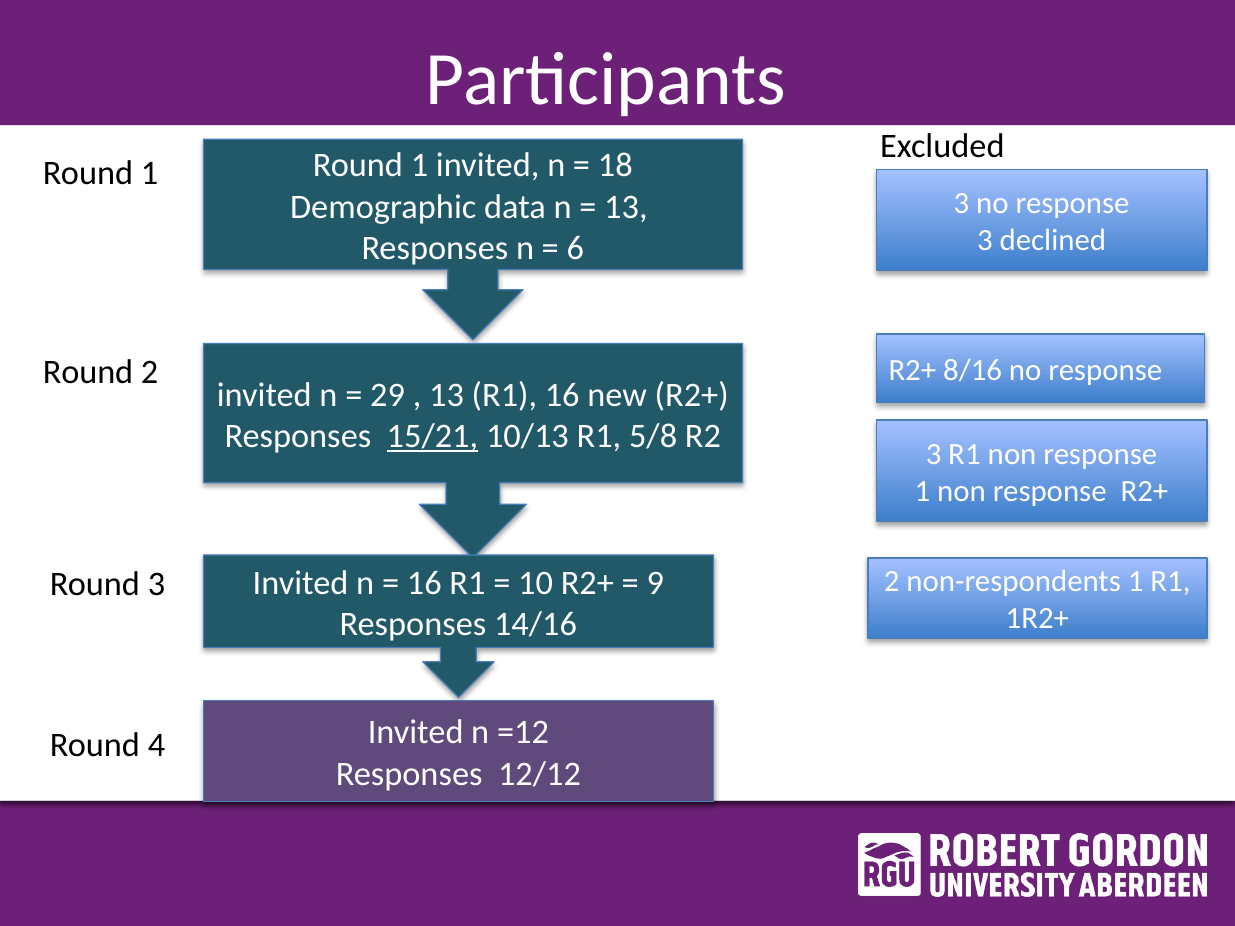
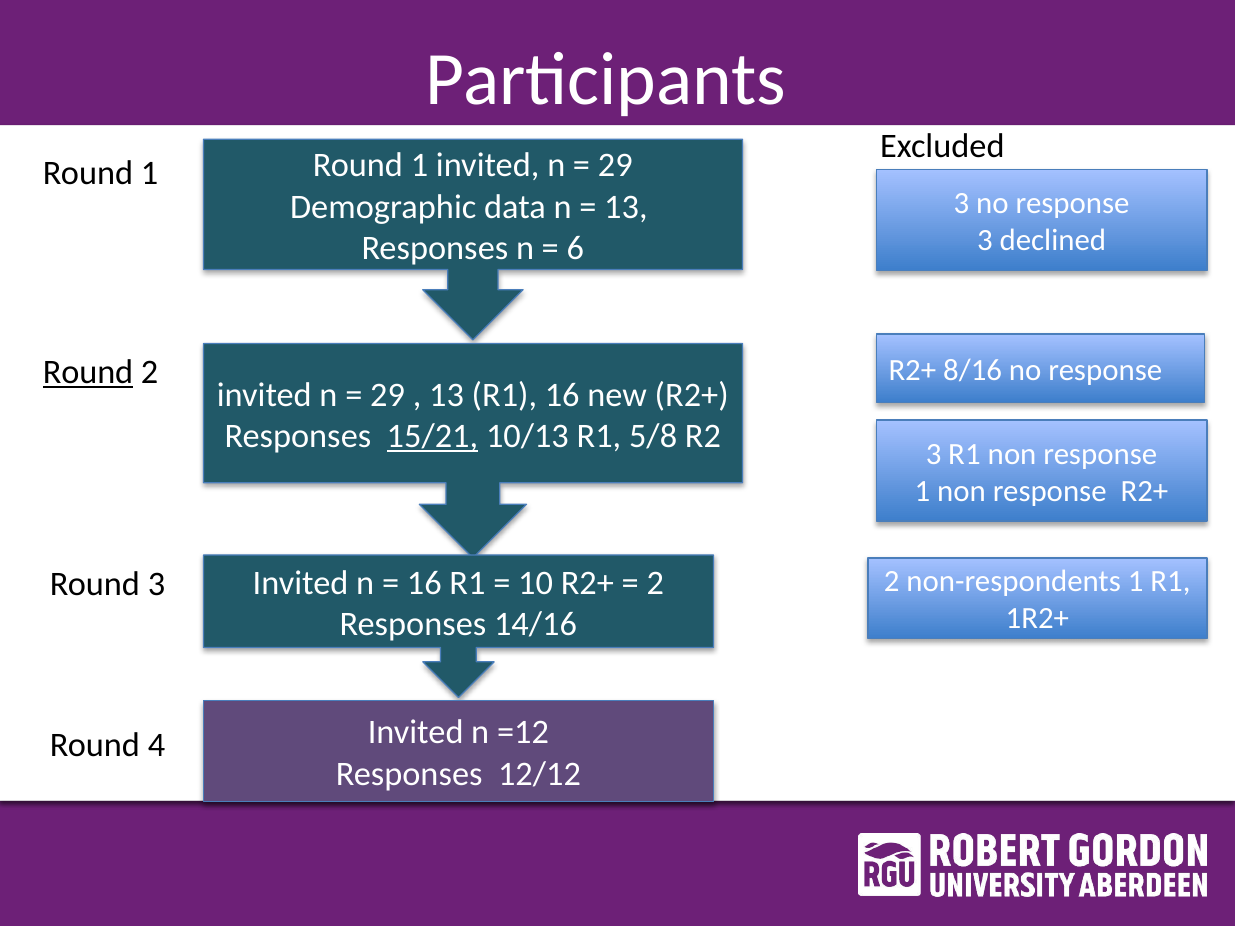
18 at (615, 166): 18 -> 29
Round at (88, 372) underline: none -> present
9 at (655, 583): 9 -> 2
